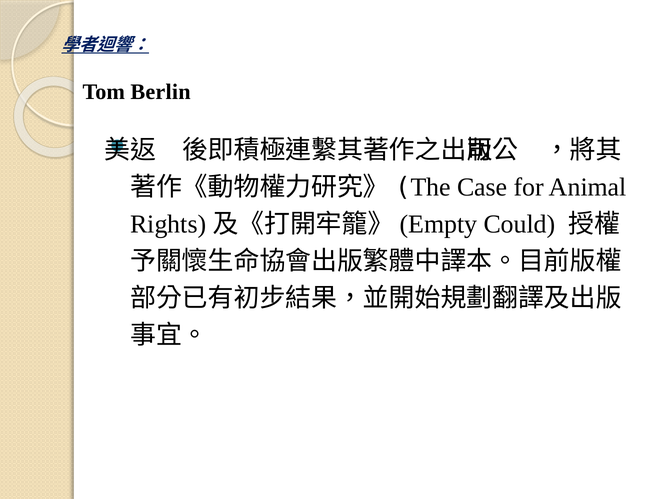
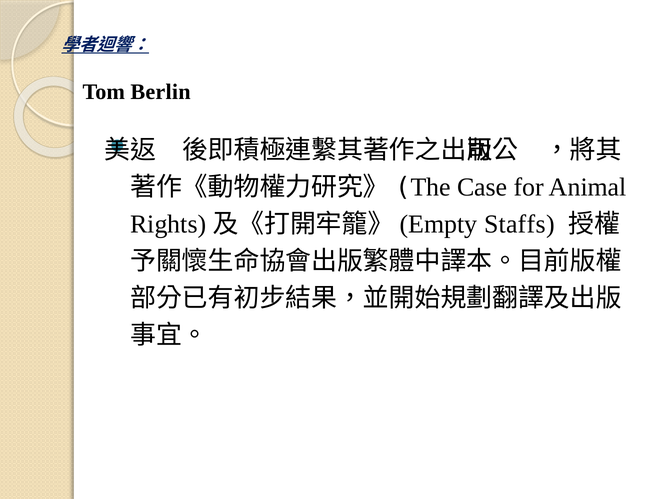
Could: Could -> Staffs
